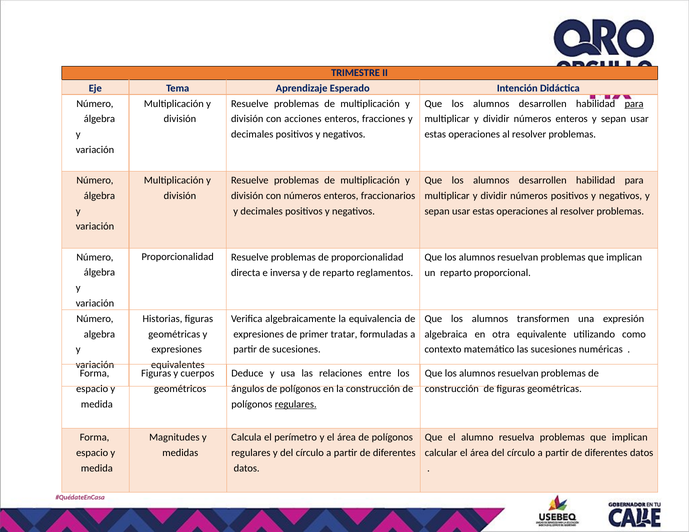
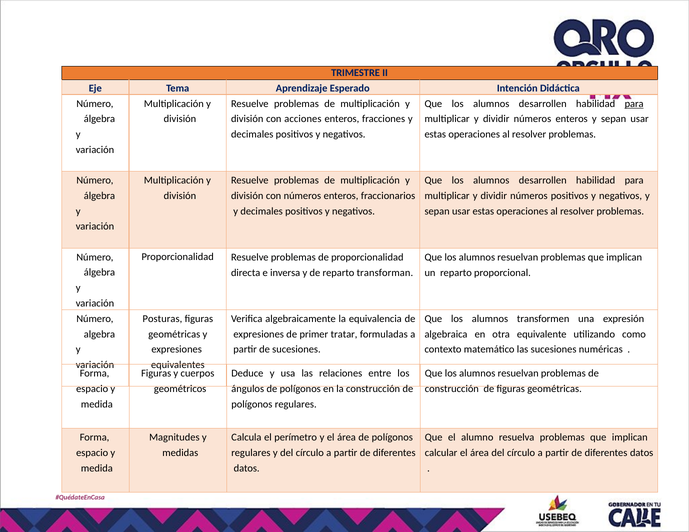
reglamentos: reglamentos -> transforman
Historias: Historias -> Posturas
regulares at (296, 405) underline: present -> none
